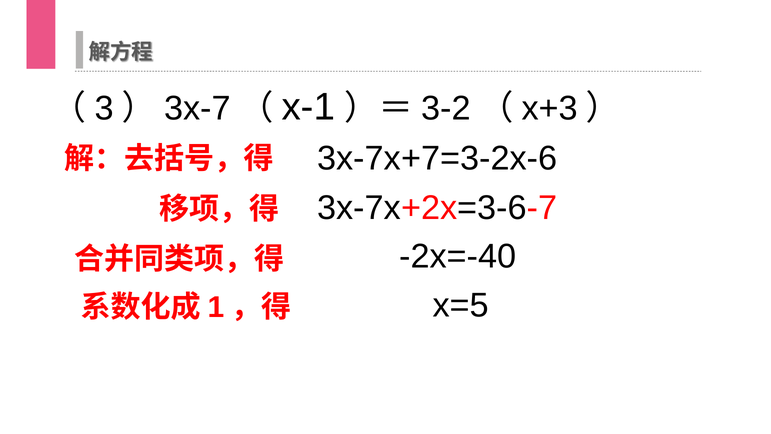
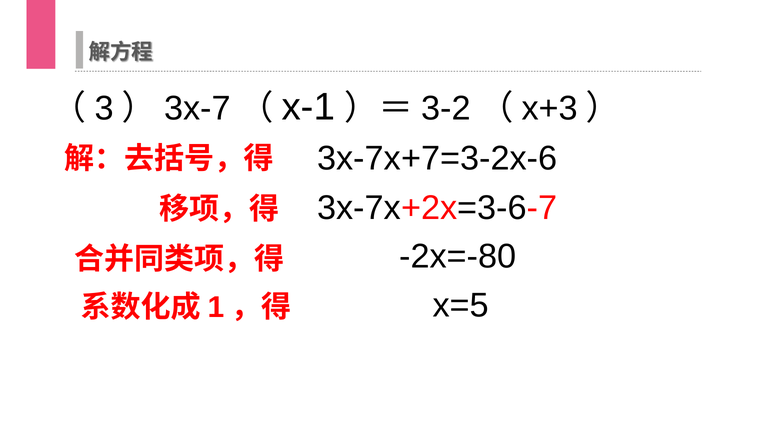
-2x=-40: -2x=-40 -> -2x=-80
